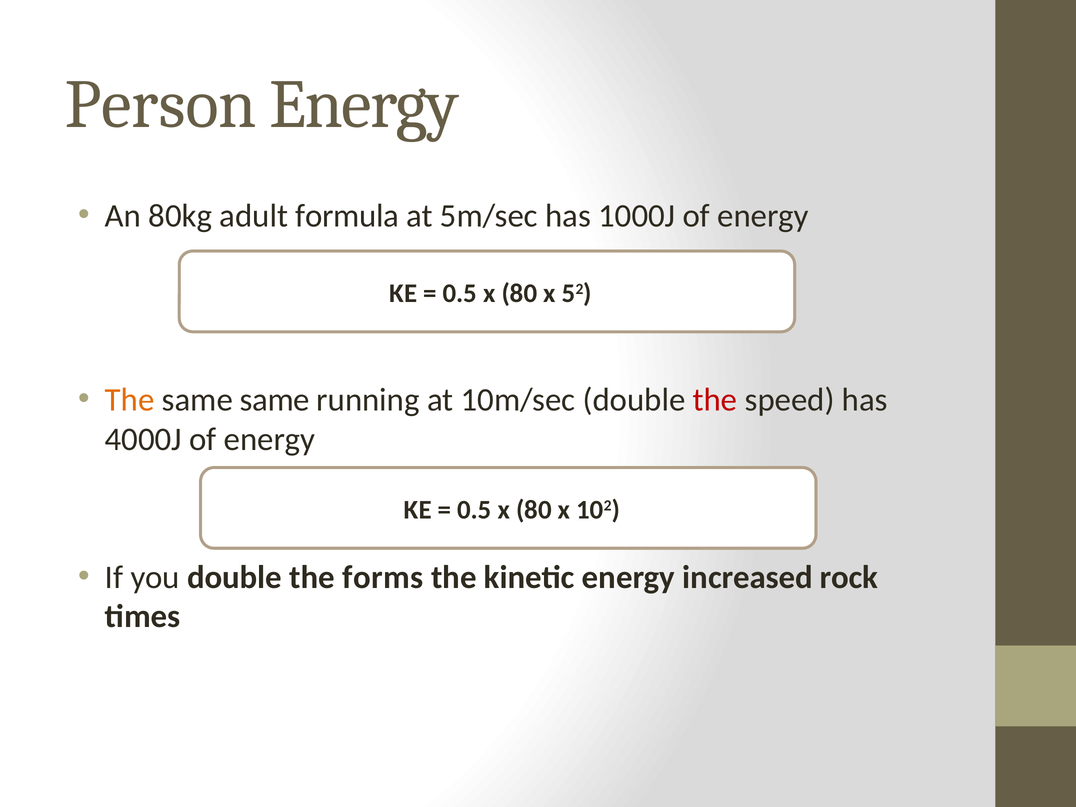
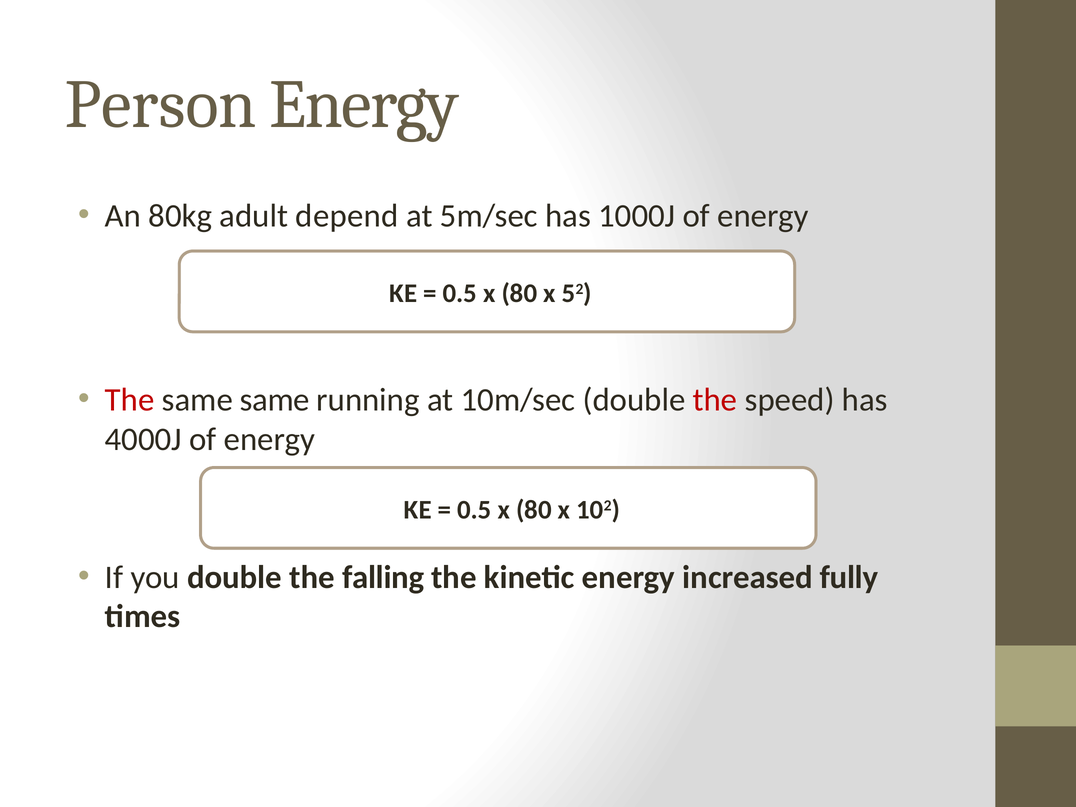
formula: formula -> depend
The at (130, 400) colour: orange -> red
forms: forms -> falling
rock: rock -> fully
